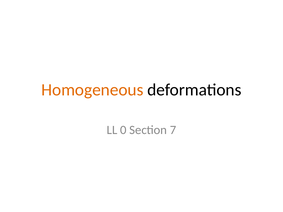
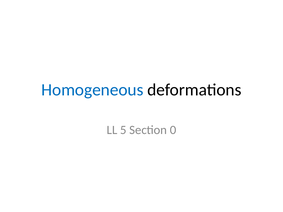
Homogeneous colour: orange -> blue
0: 0 -> 5
7: 7 -> 0
